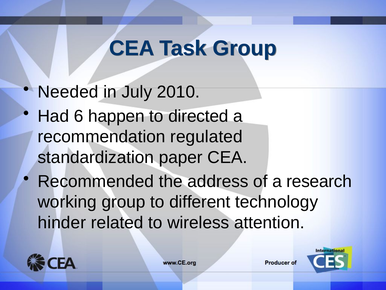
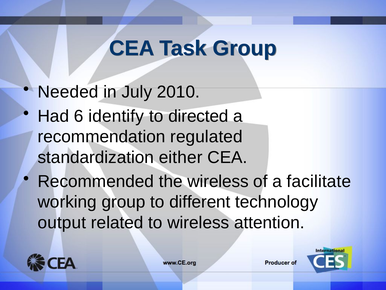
happen: happen -> identify
paper: paper -> either
the address: address -> wireless
research: research -> facilitate
hinder: hinder -> output
